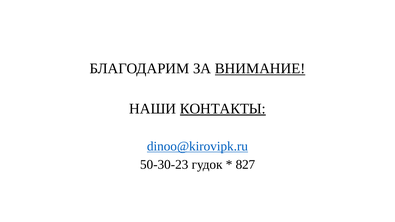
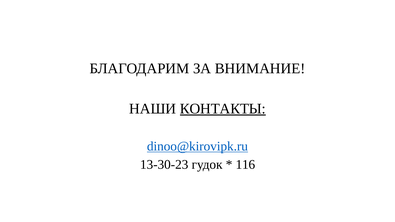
ВНИМАНИЕ underline: present -> none
50-30-23: 50-30-23 -> 13-30-23
827: 827 -> 116
